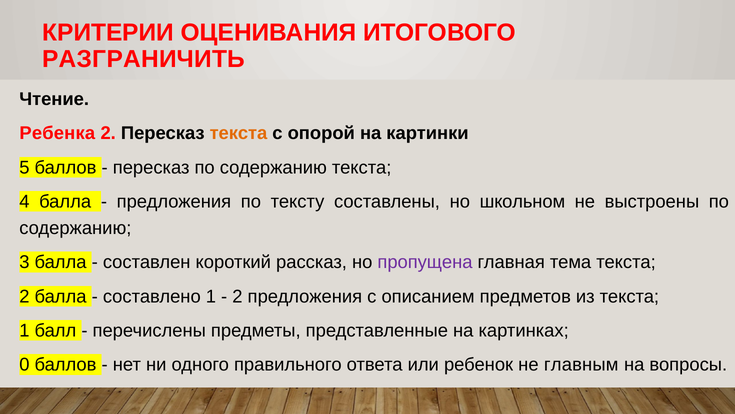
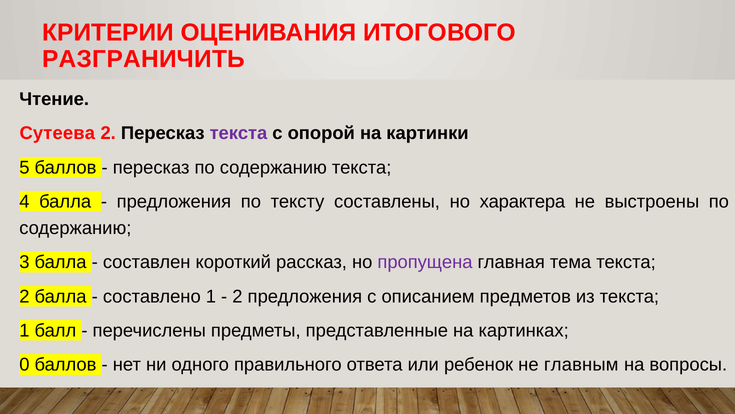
Ребенка: Ребенка -> Сутеева
текста at (238, 133) colour: orange -> purple
школьном: школьном -> характера
